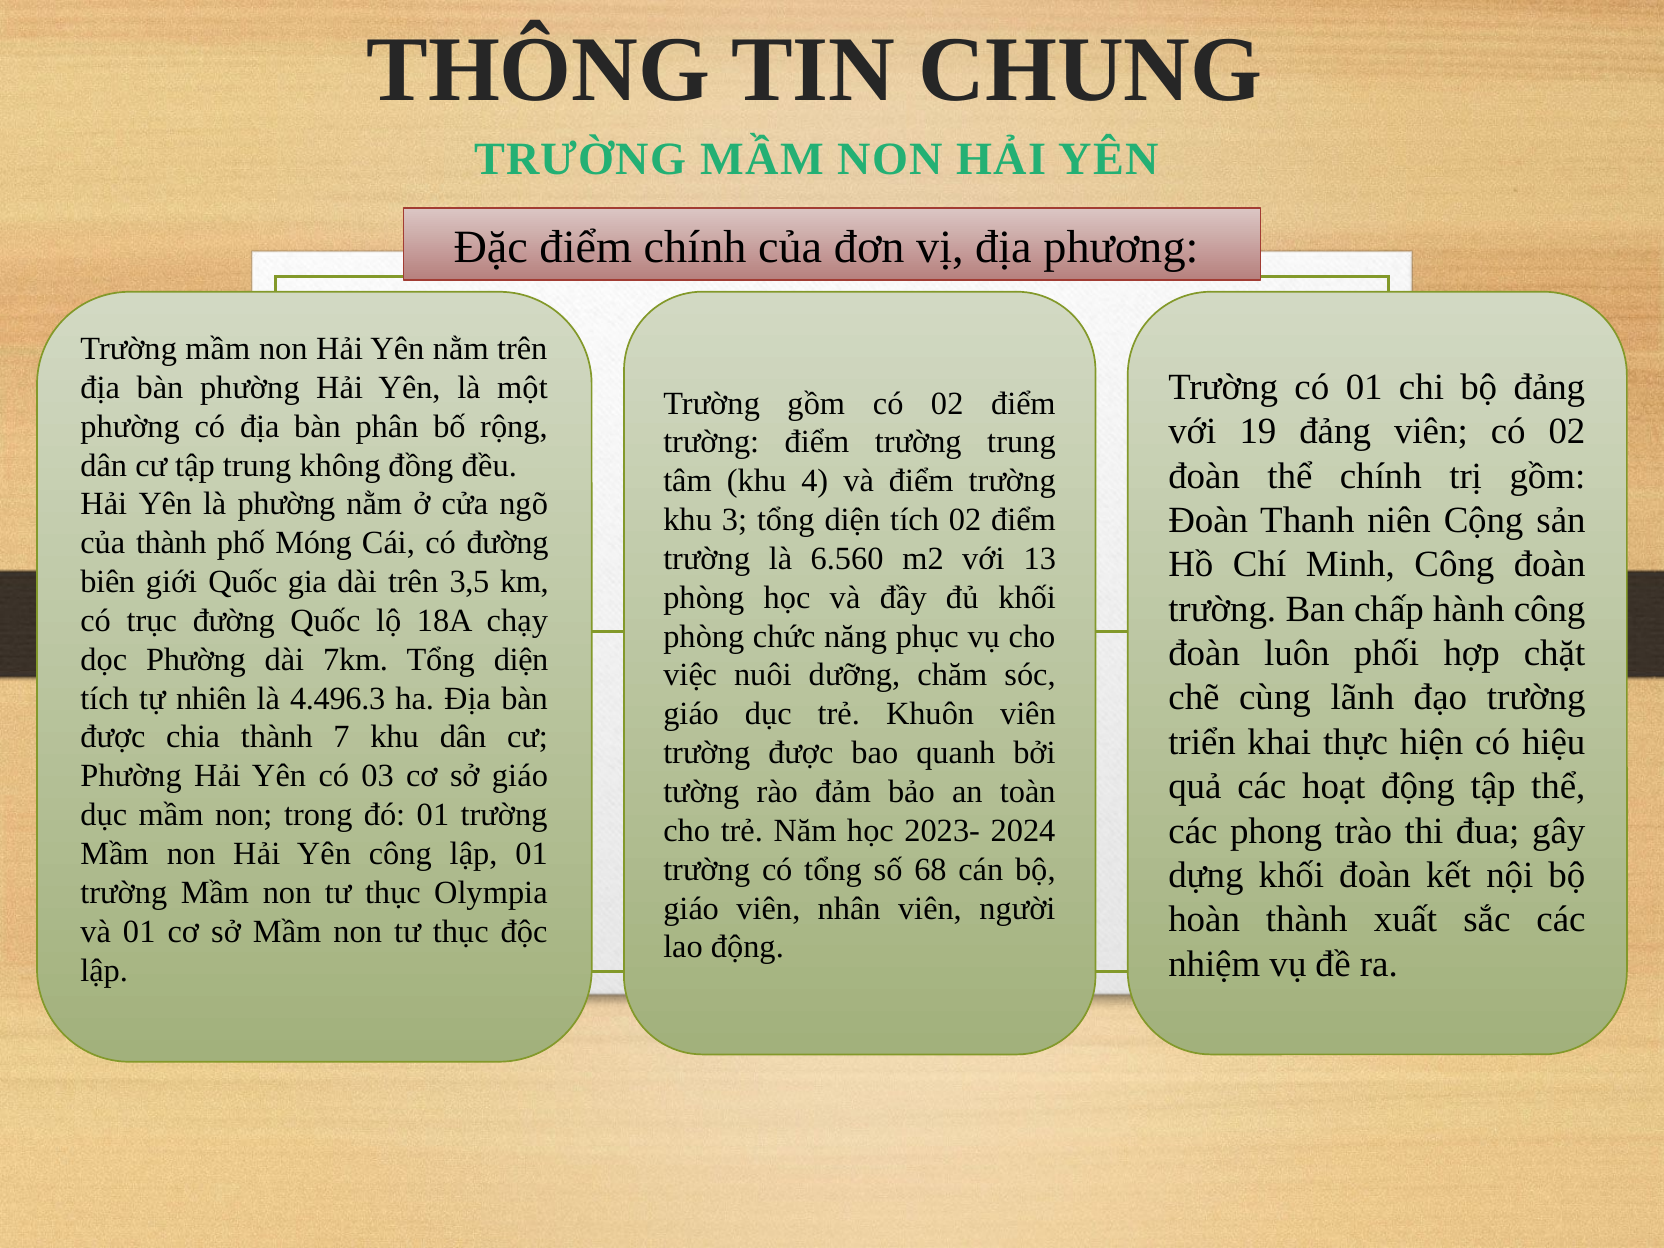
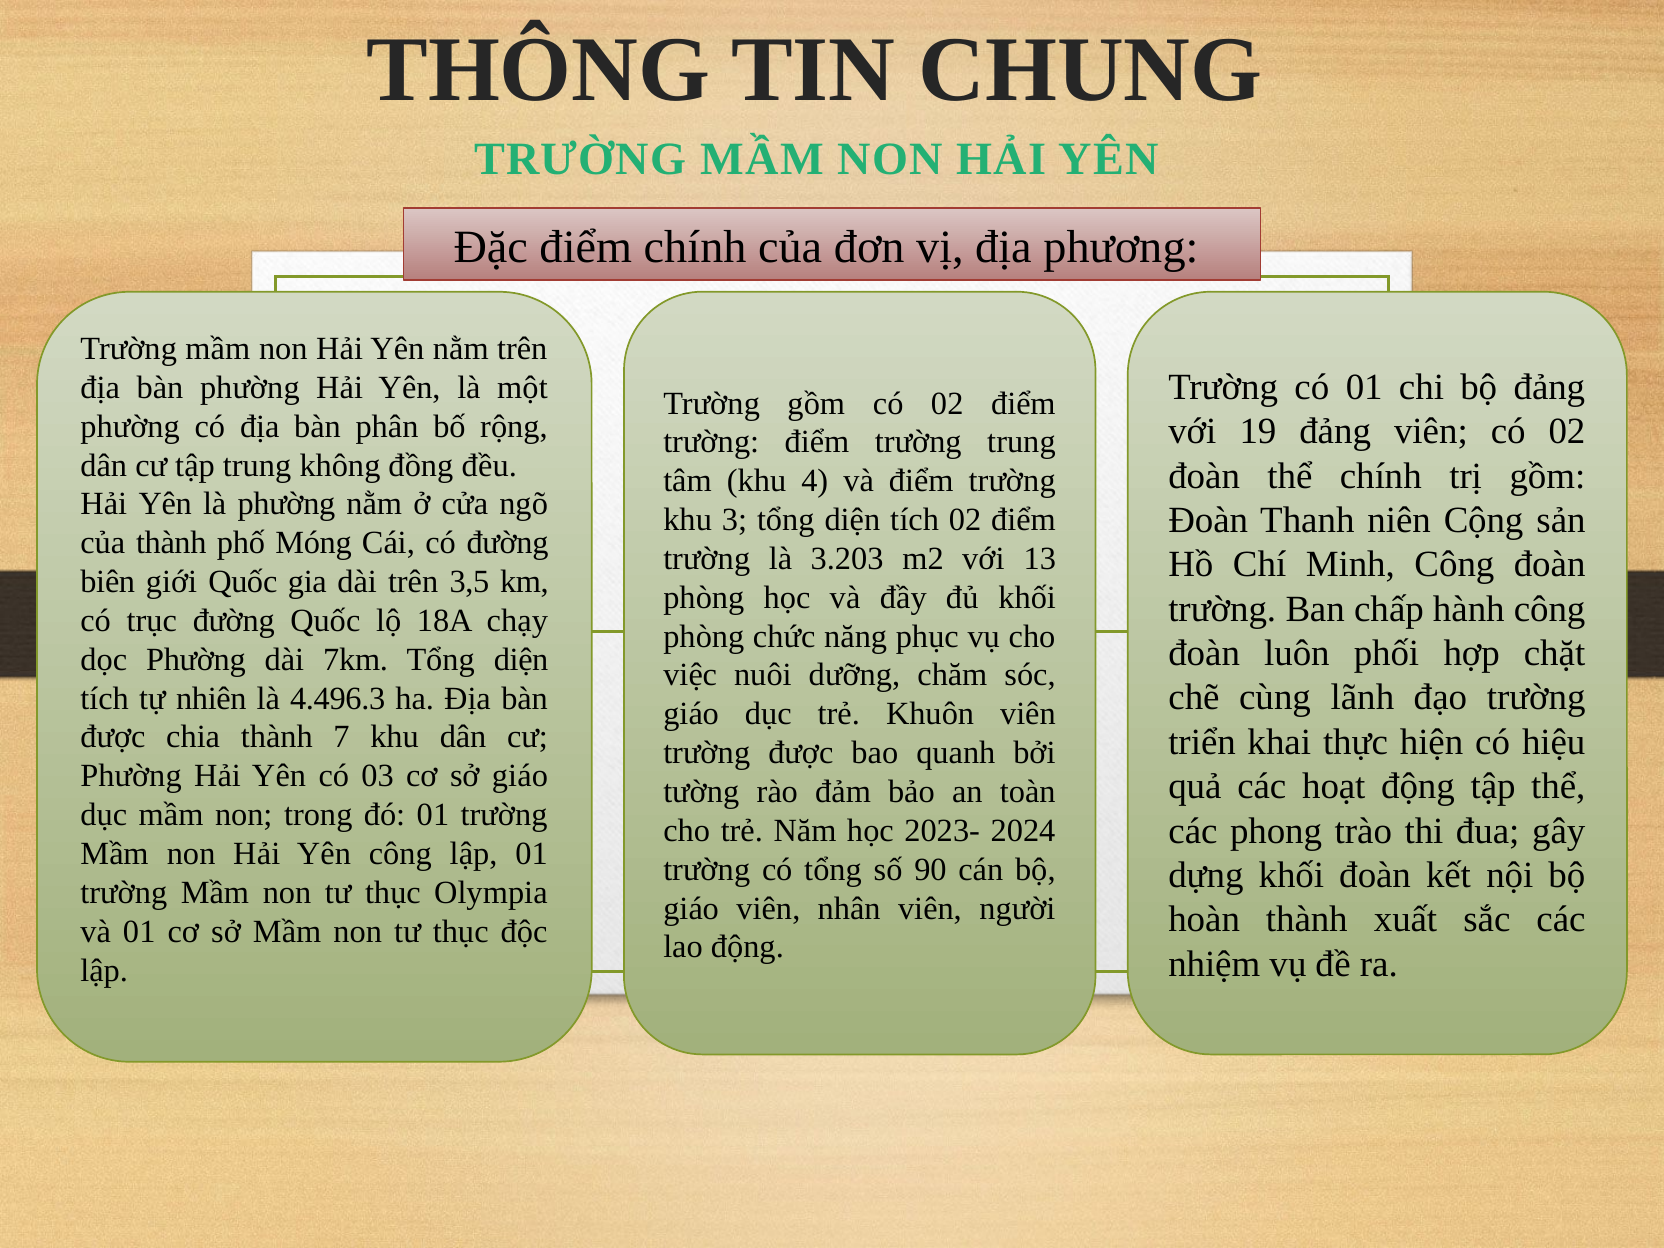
6.560: 6.560 -> 3.203
68: 68 -> 90
